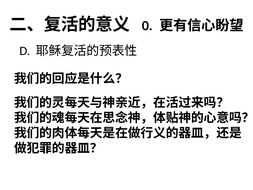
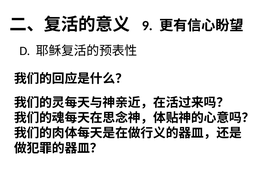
0: 0 -> 9
